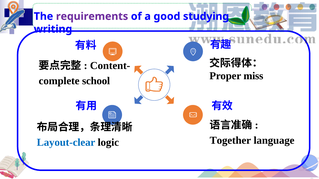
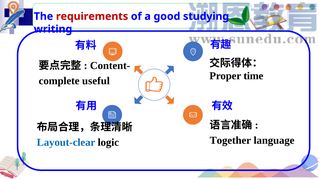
requirements colour: purple -> red
miss: miss -> time
school: school -> useful
